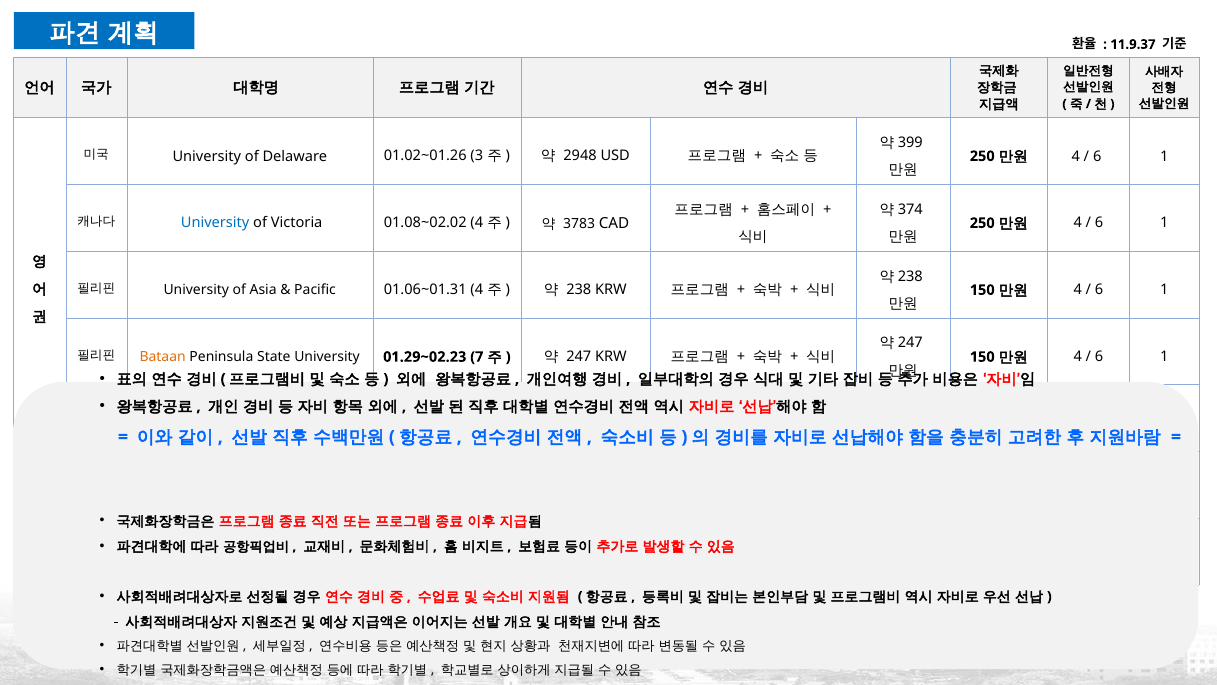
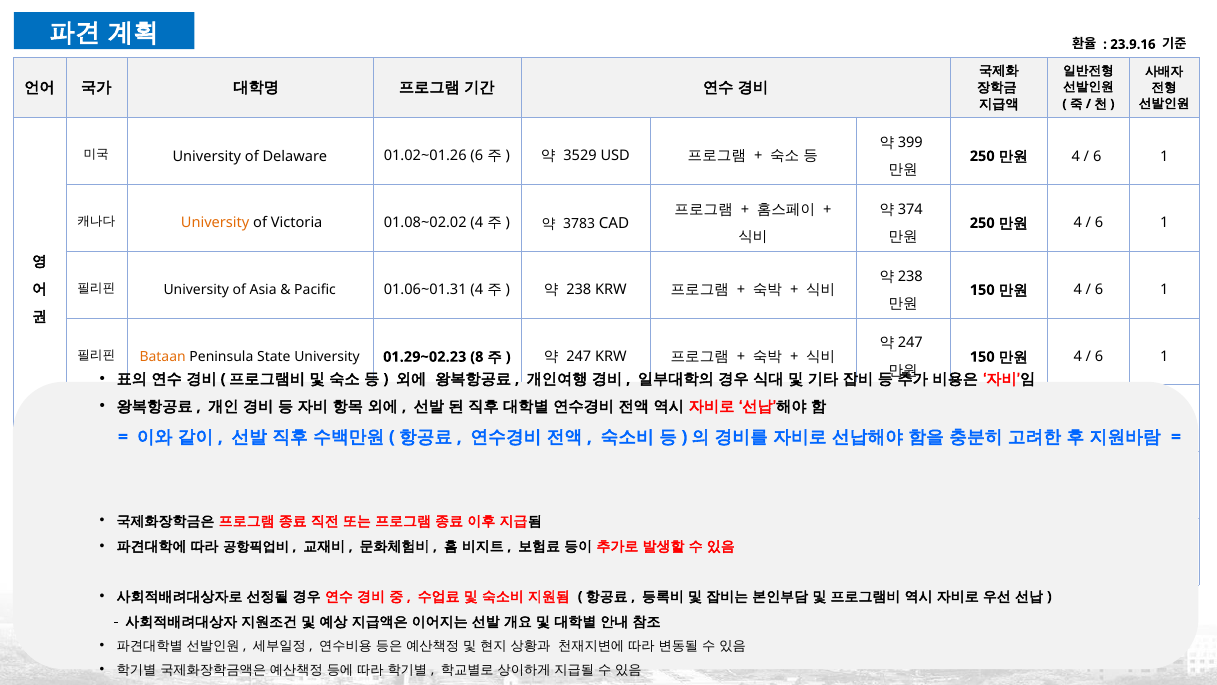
11.9.37: 11.9.37 -> 23.9.16
01.02~01.26 3: 3 -> 6
2948: 2948 -> 3529
University at (215, 223) colour: blue -> orange
01.29~02.23 7: 7 -> 8
